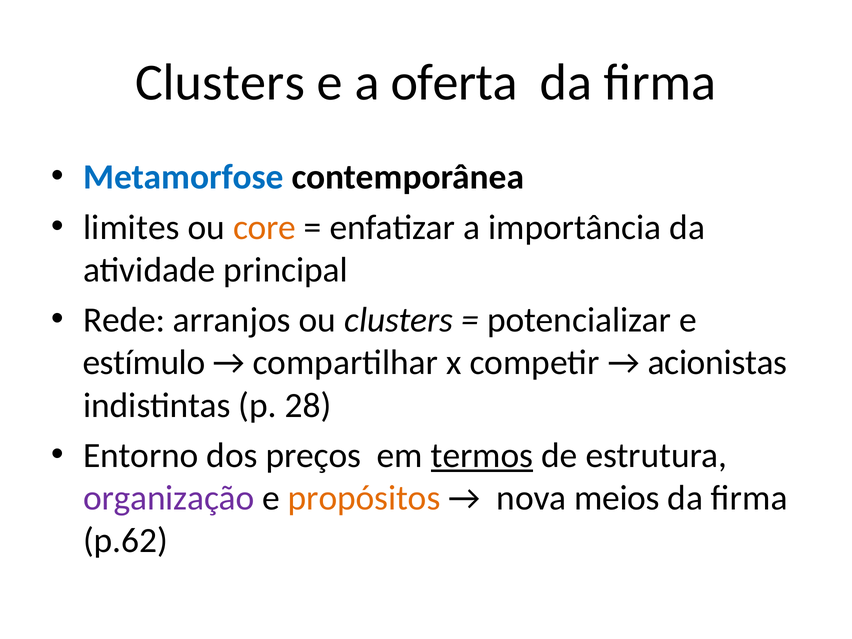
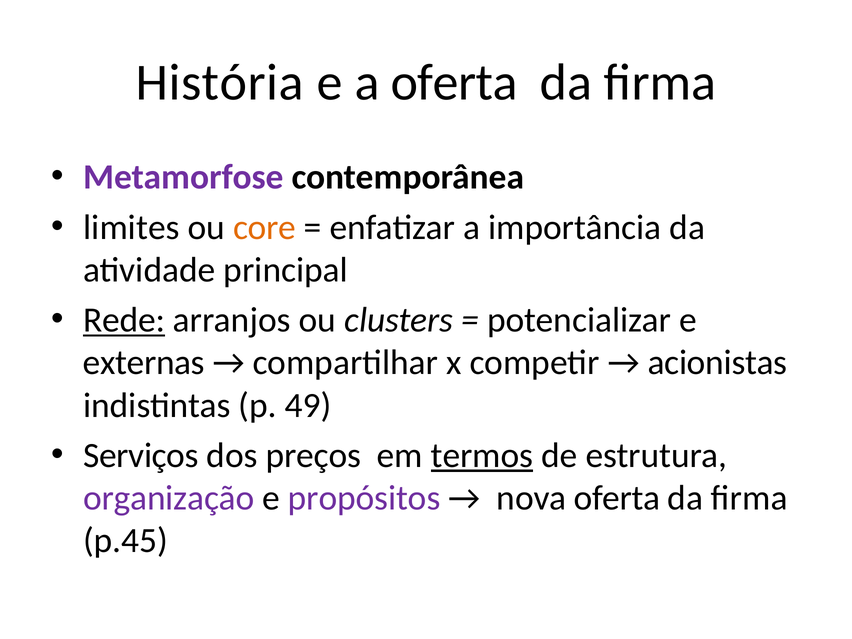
Clusters at (220, 82): Clusters -> História
Metamorfose colour: blue -> purple
Rede underline: none -> present
estímulo: estímulo -> externas
28: 28 -> 49
Entorno: Entorno -> Serviços
propósitos colour: orange -> purple
nova meios: meios -> oferta
p.62: p.62 -> p.45
